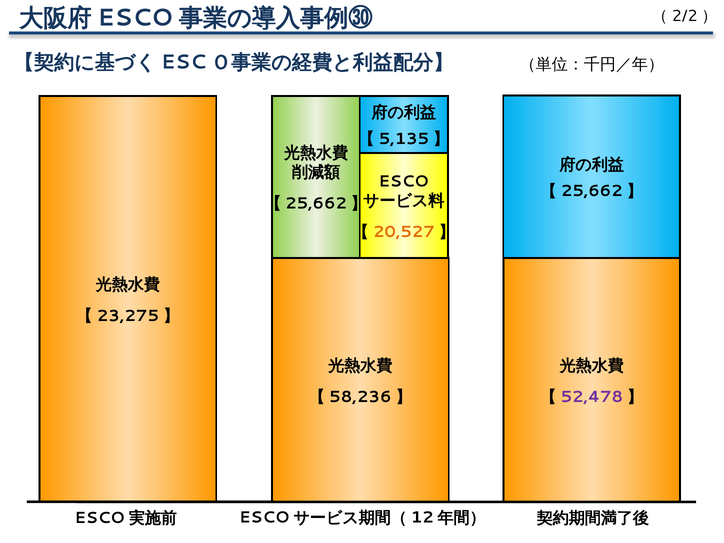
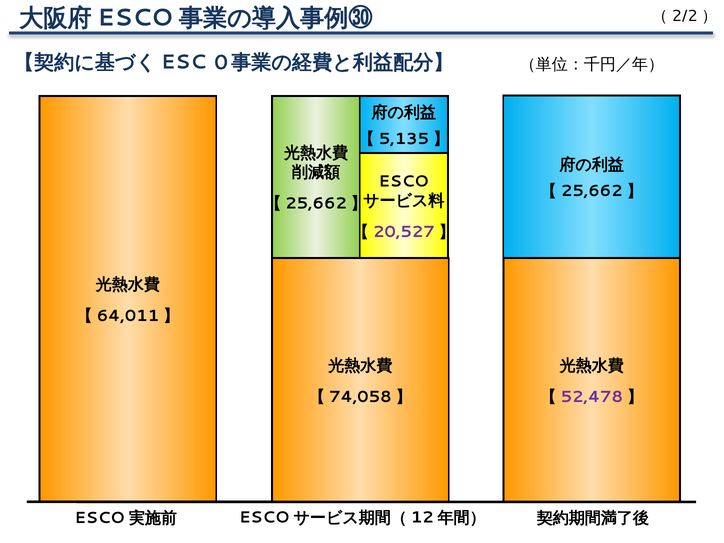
20,527 colour: orange -> purple
23,275: 23,275 -> 64,011
58,236: 58,236 -> 74,058
